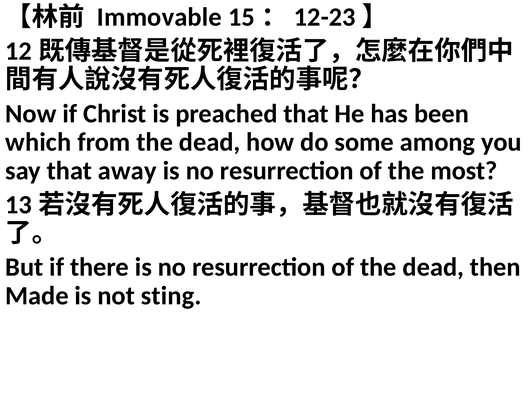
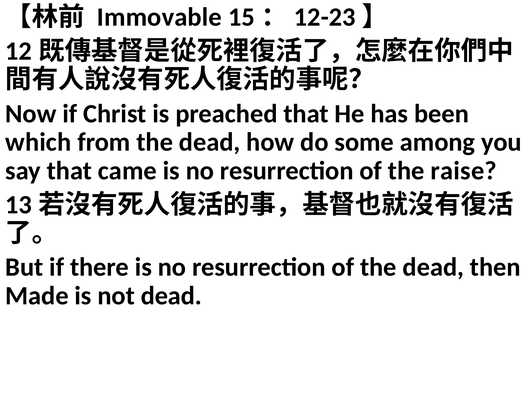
away: away -> came
most: most -> raise
not sting: sting -> dead
